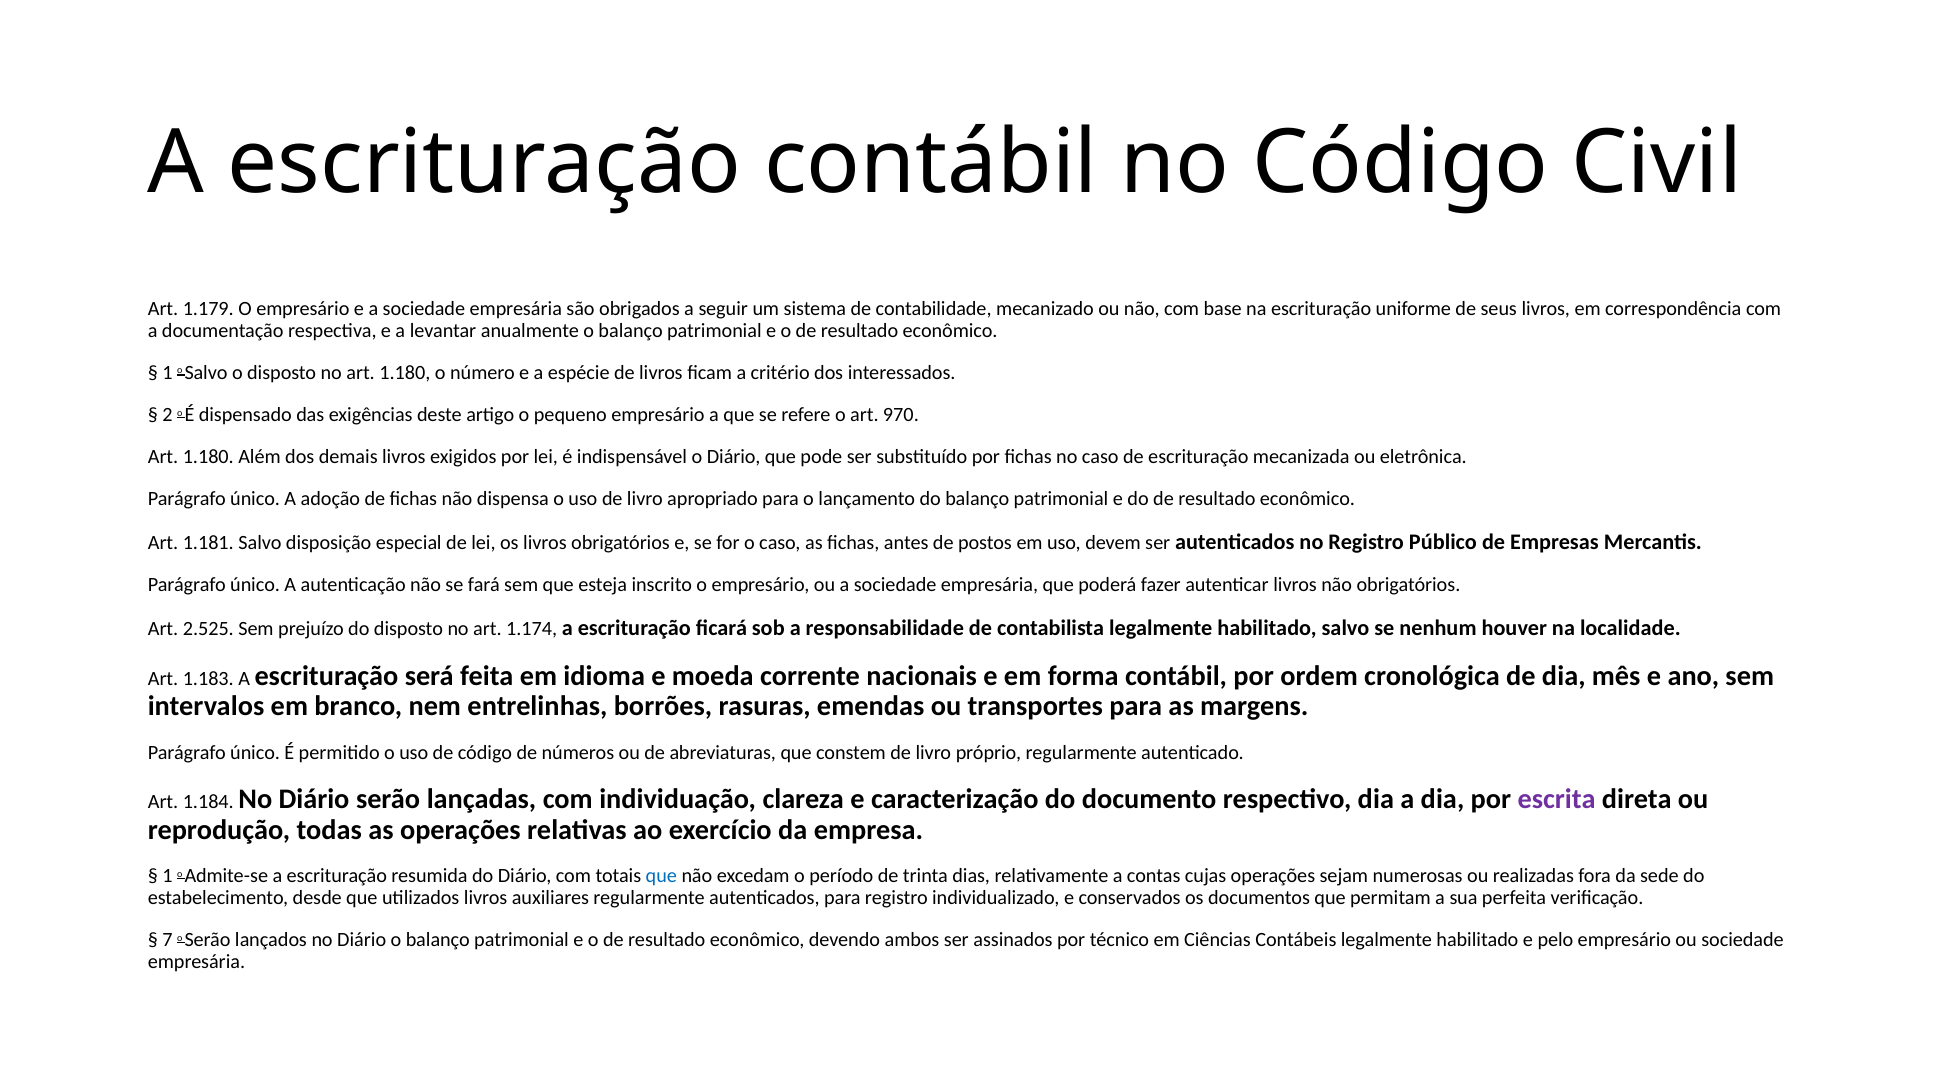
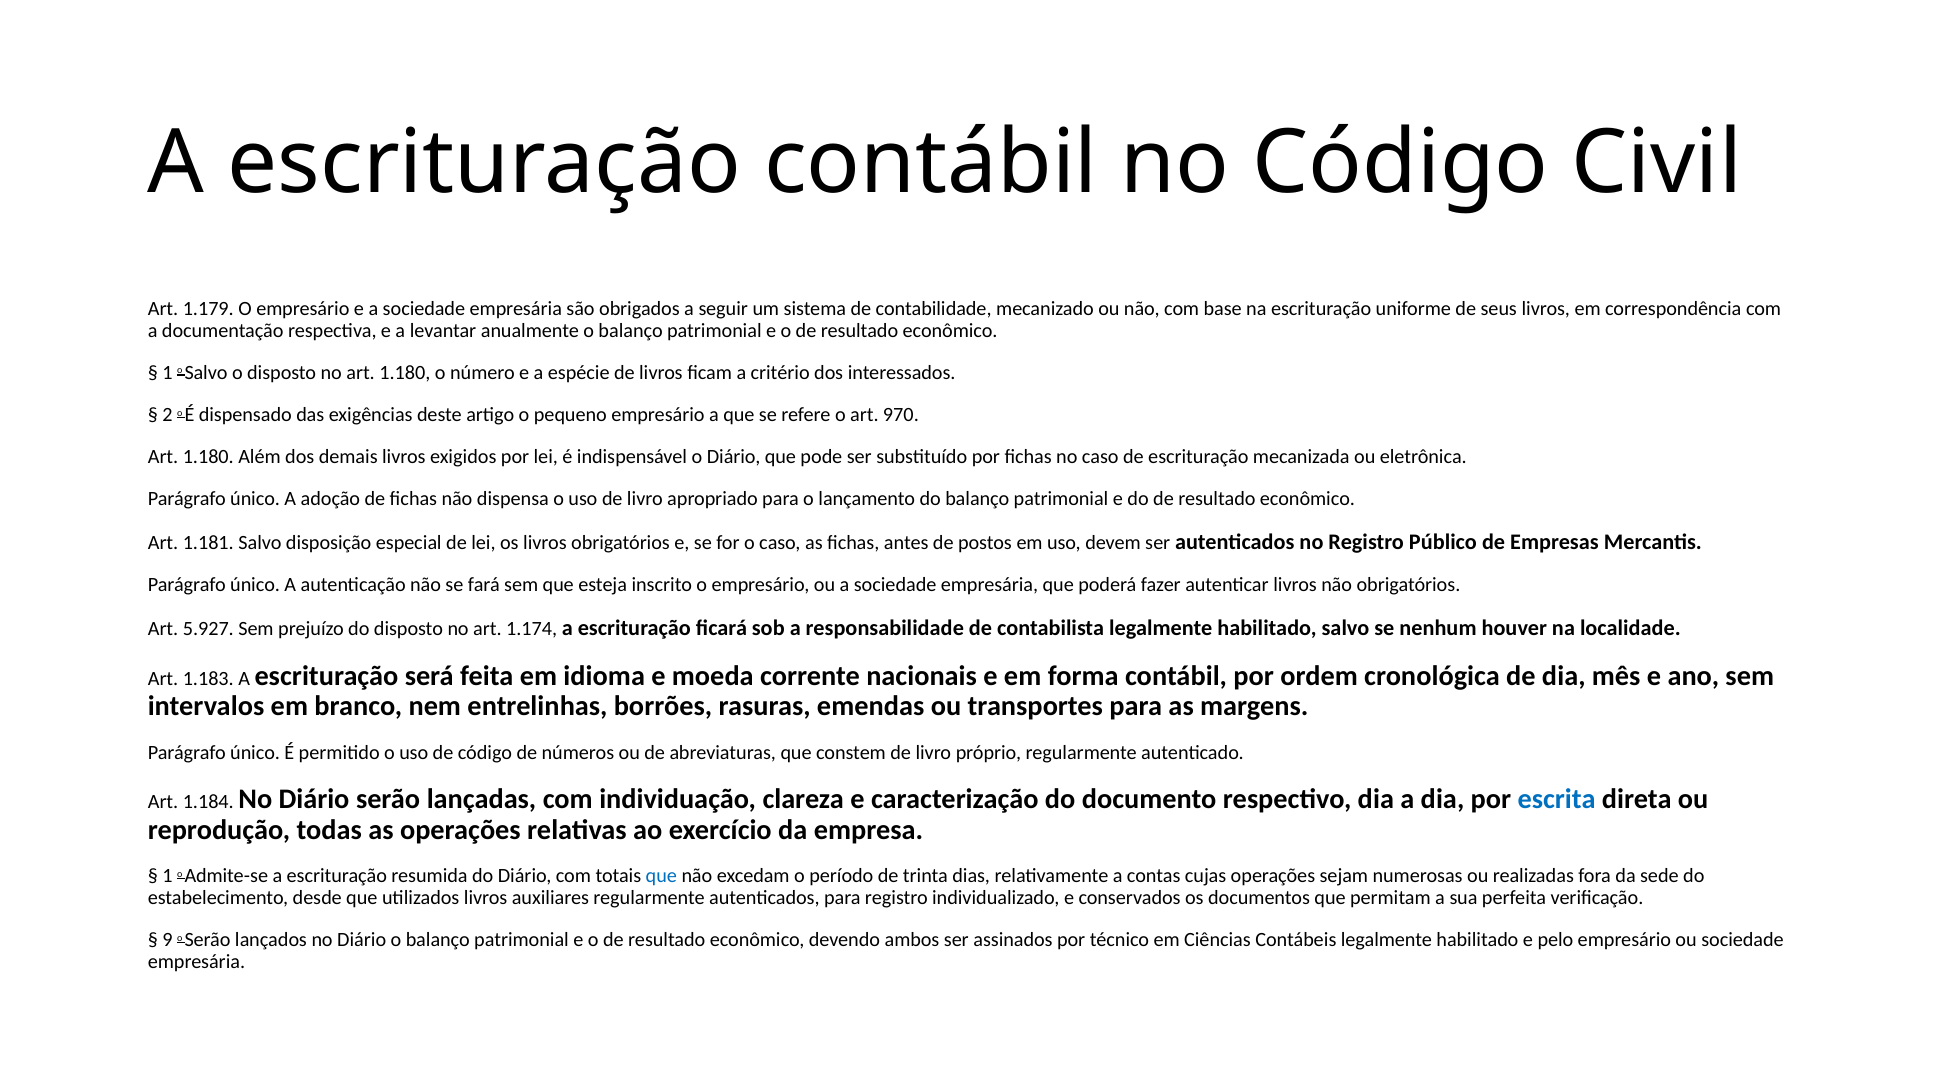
2.525: 2.525 -> 5.927
escrita colour: purple -> blue
7: 7 -> 9
